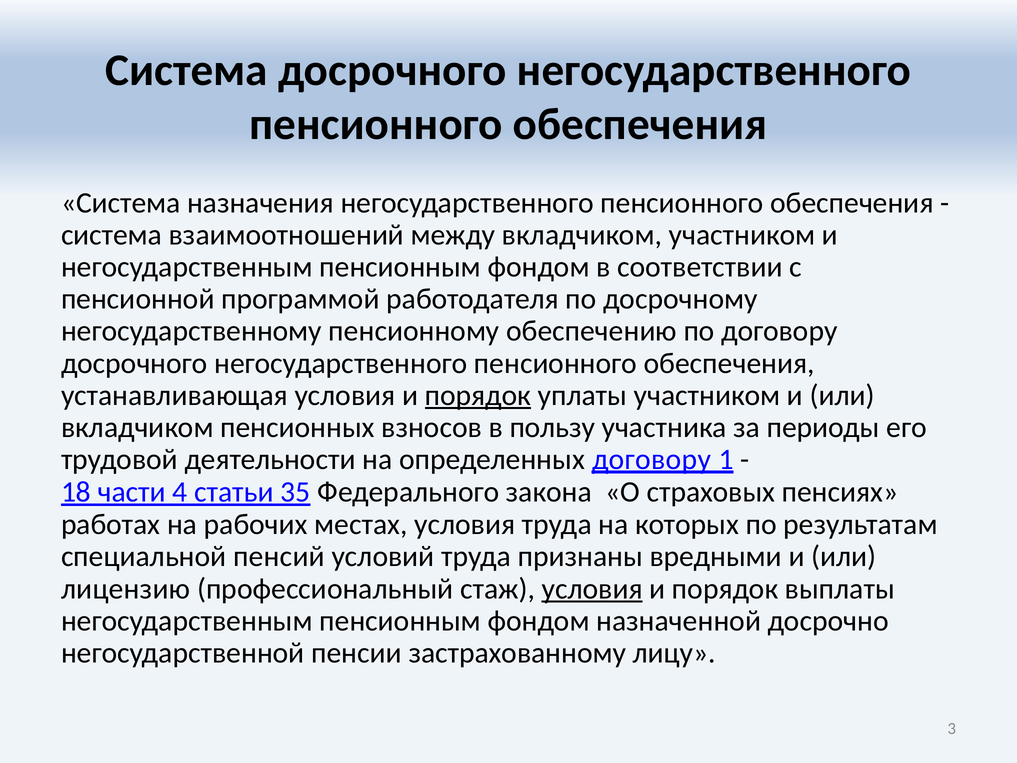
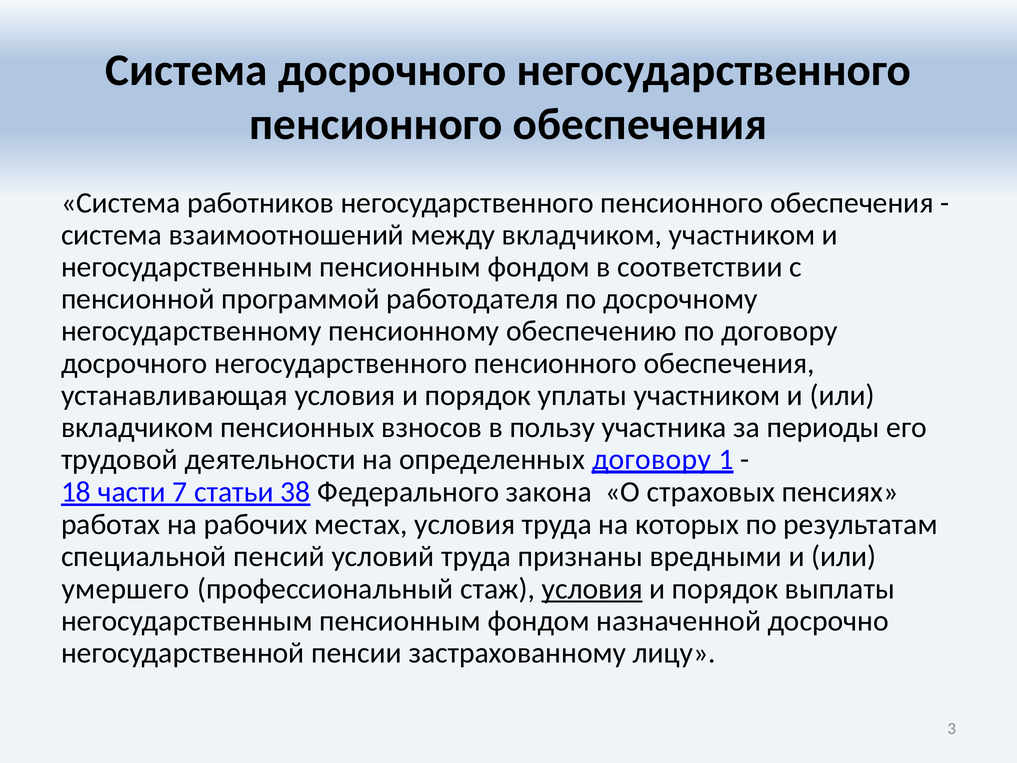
назначения: назначения -> работников
порядок at (478, 395) underline: present -> none
4: 4 -> 7
35: 35 -> 38
лицензию: лицензию -> умершего
